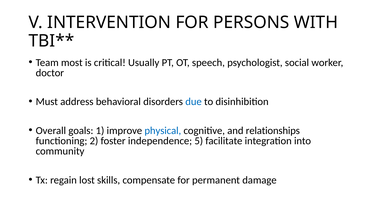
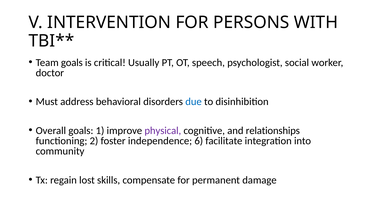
Team most: most -> goals
physical colour: blue -> purple
5: 5 -> 6
